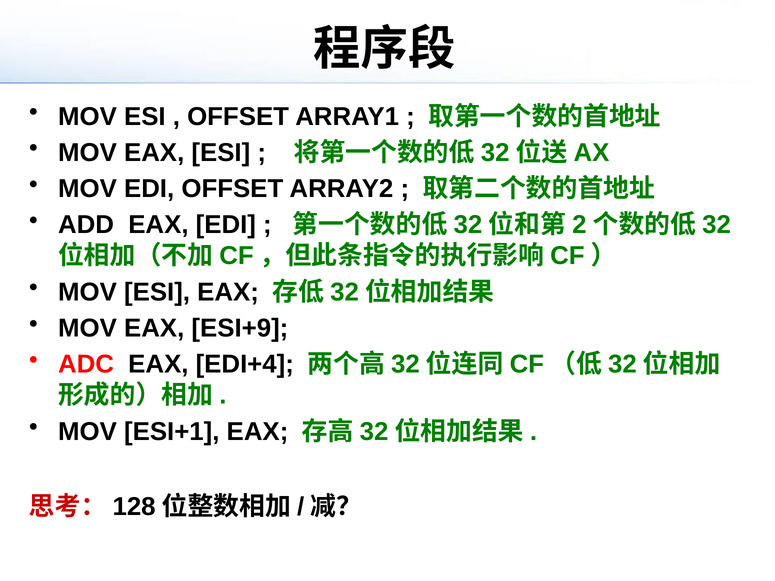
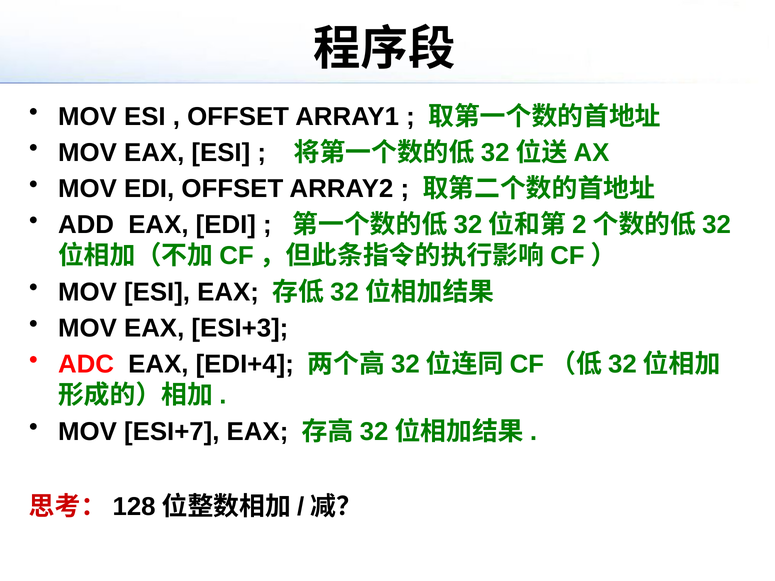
ESI+9: ESI+9 -> ESI+3
ESI+1: ESI+1 -> ESI+7
